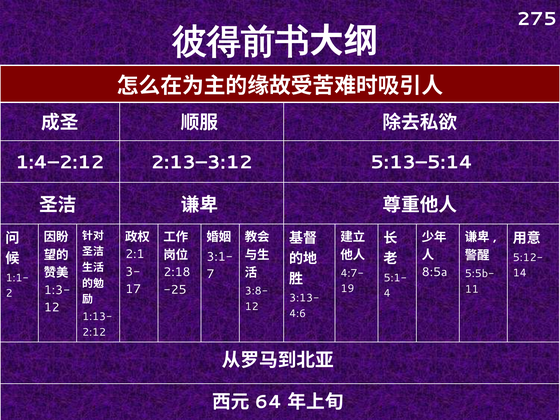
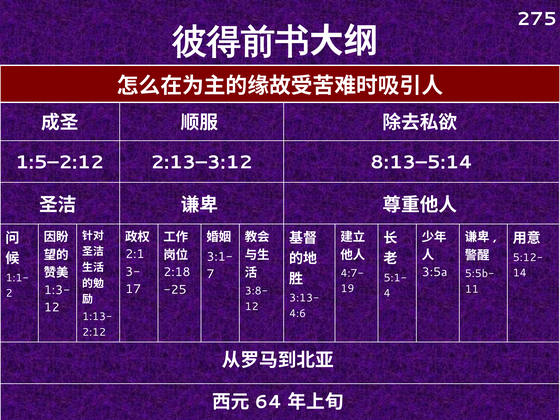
1:4–2:12: 1:4–2:12 -> 1:5–2:12
5:13–5:14: 5:13–5:14 -> 8:13–5:14
8:5a: 8:5a -> 3:5a
